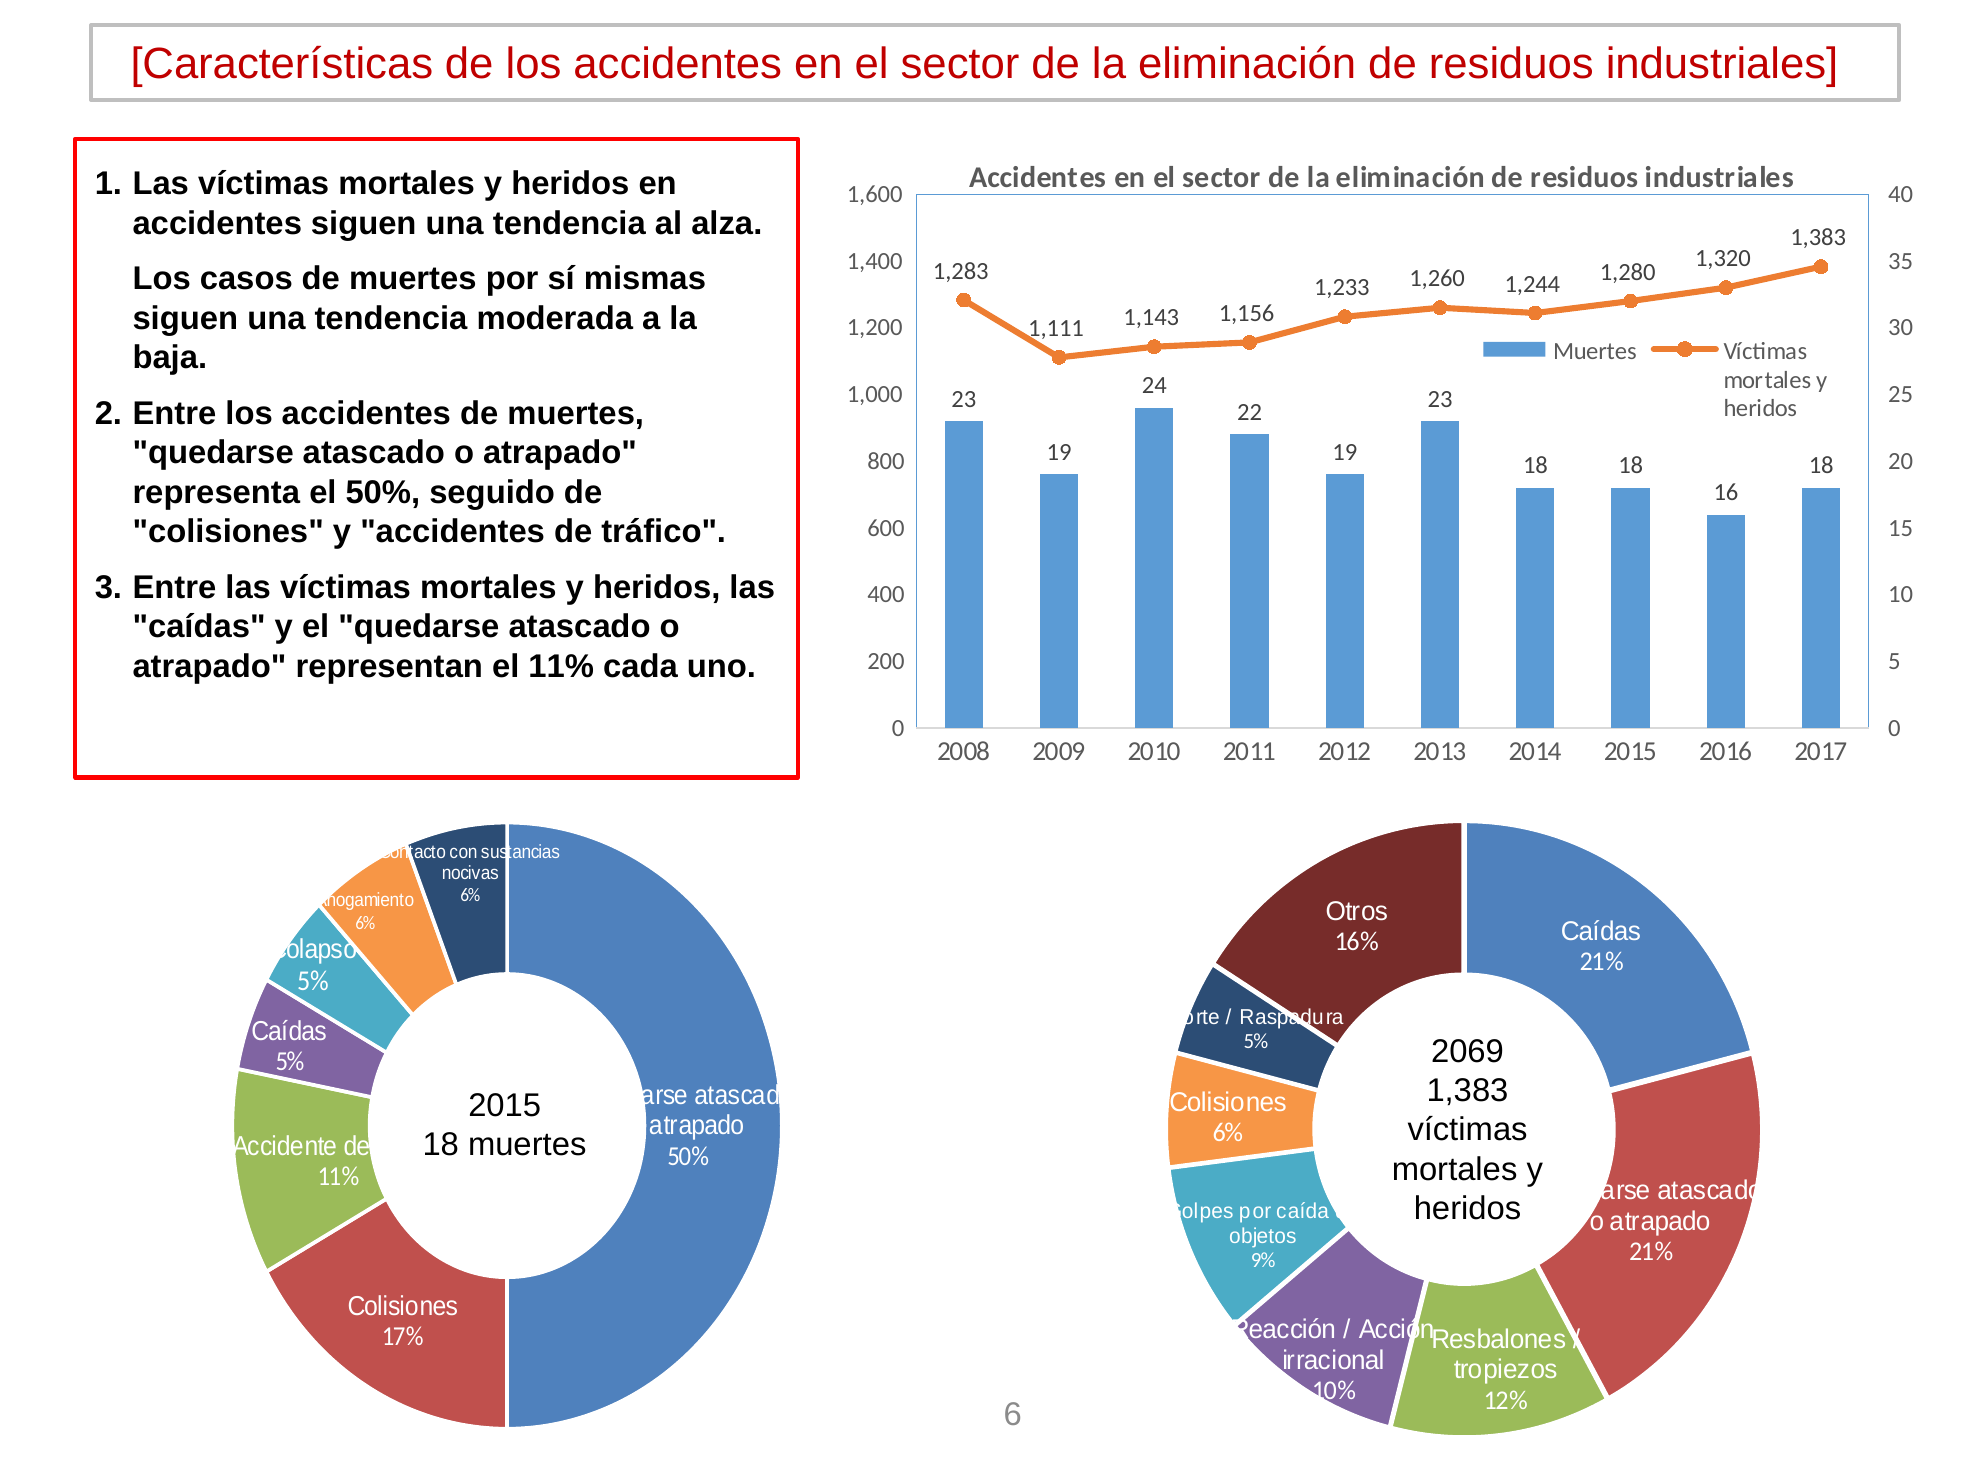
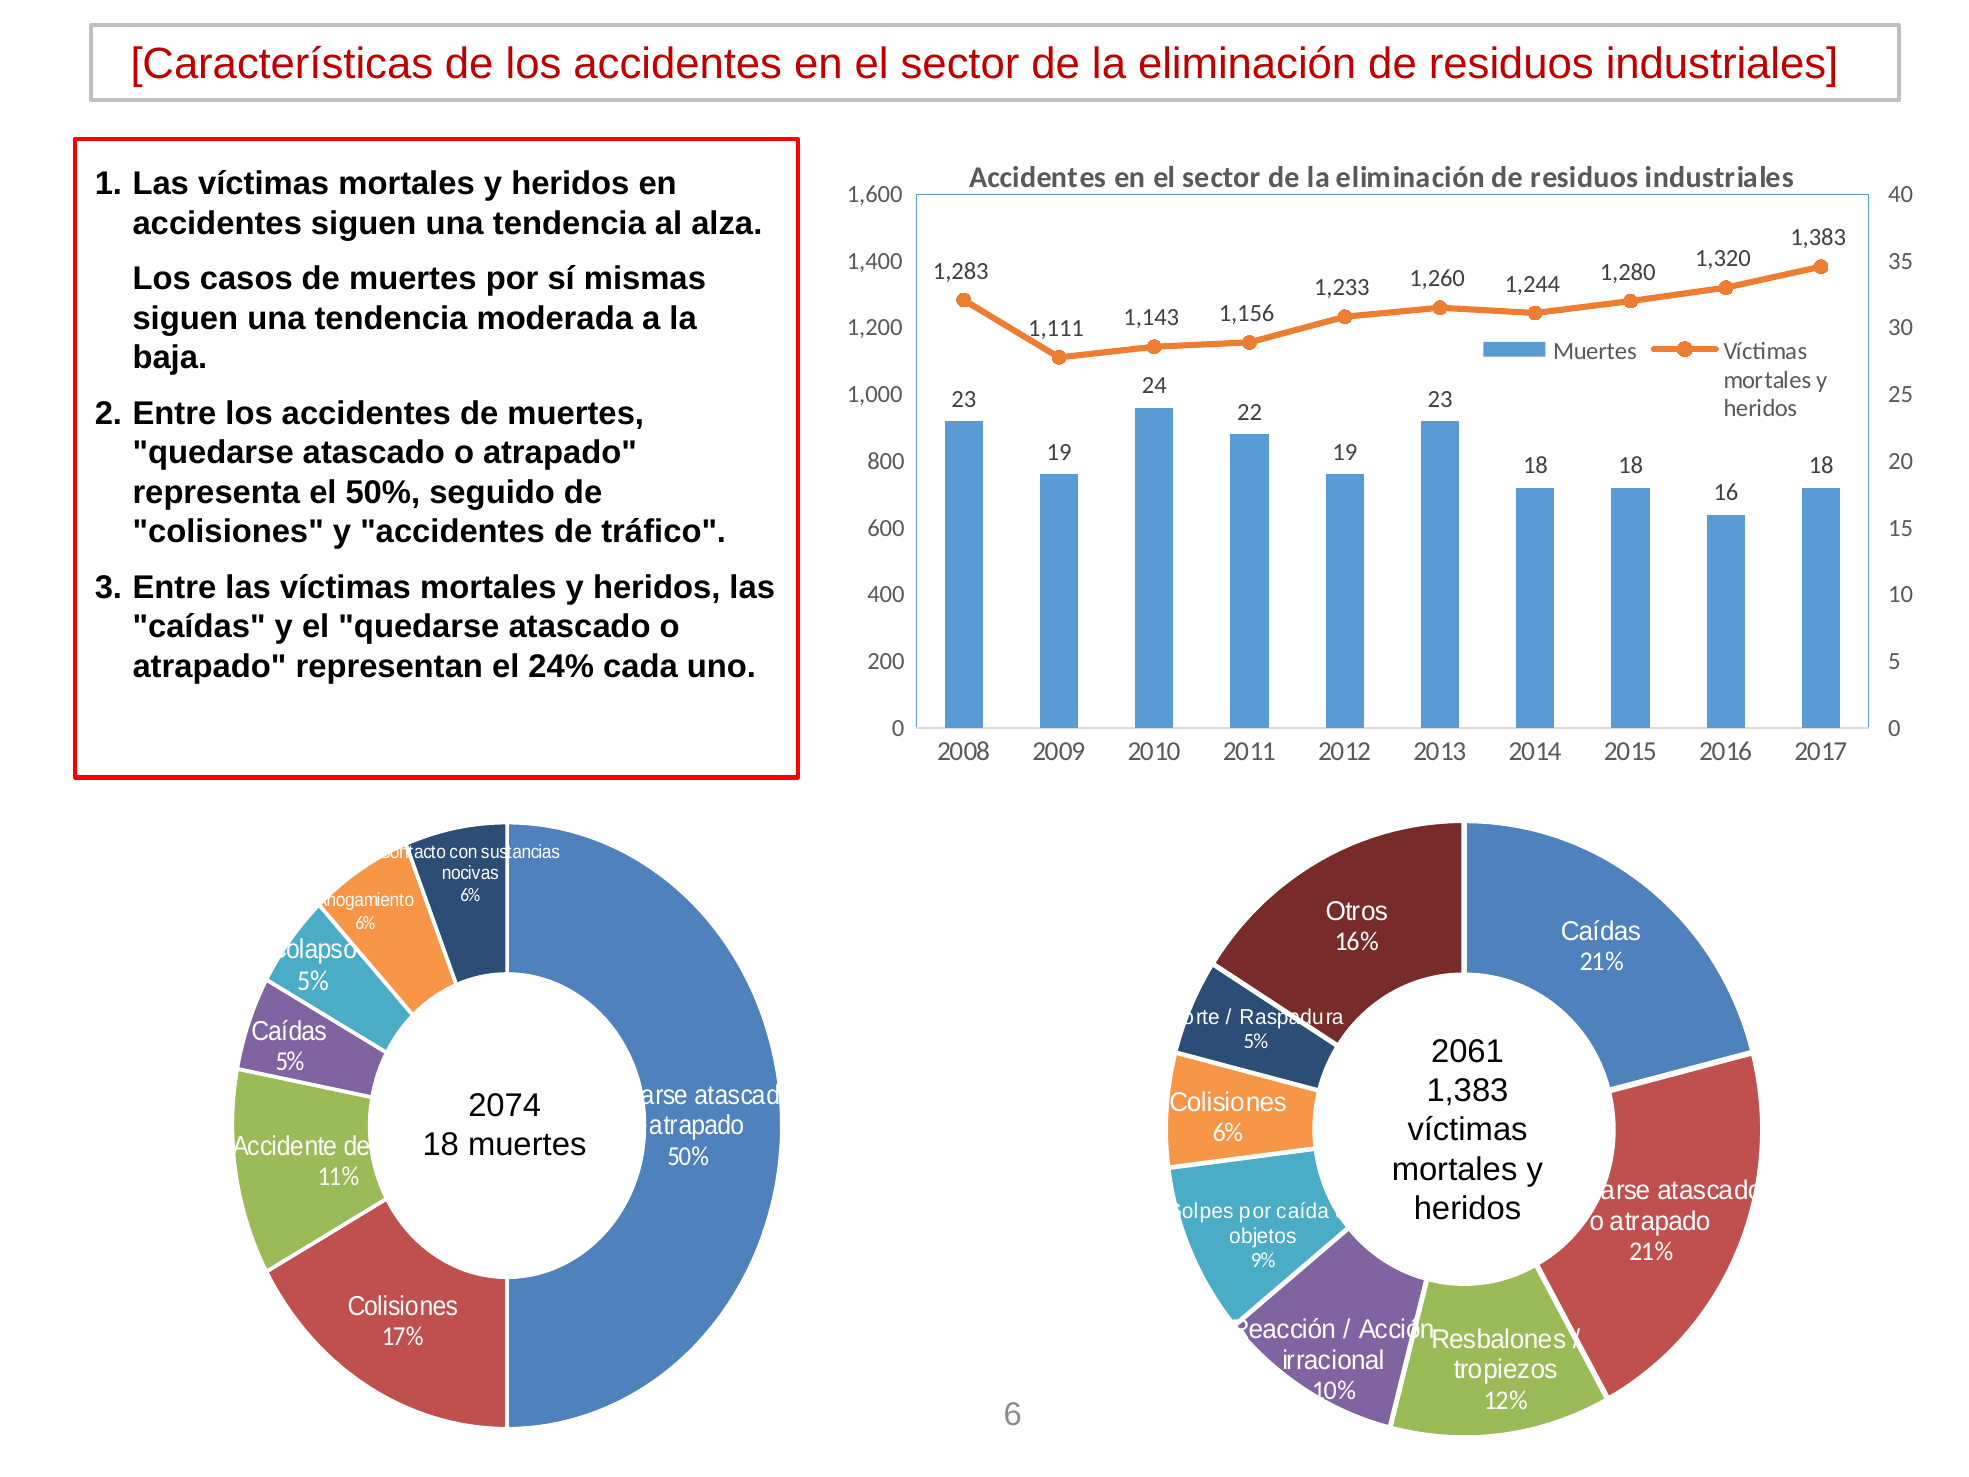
el 11%: 11% -> 24%
2069: 2069 -> 2061
2015 at (505, 1105): 2015 -> 2074
